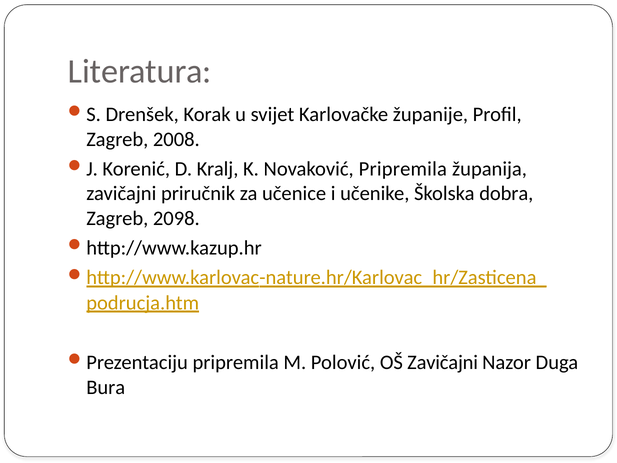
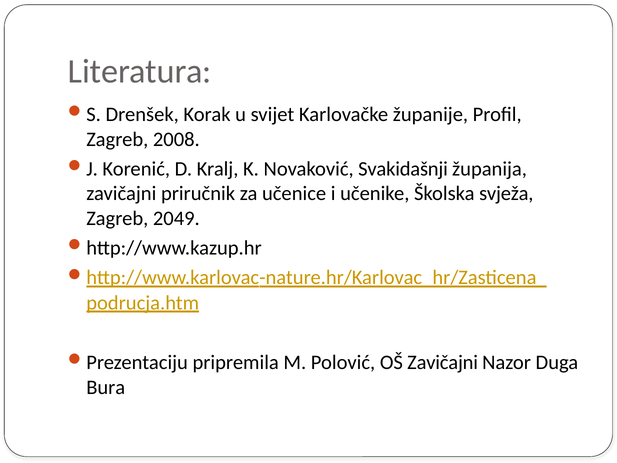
Novaković Pripremila: Pripremila -> Svakidašnji
dobra: dobra -> svježa
2098: 2098 -> 2049
